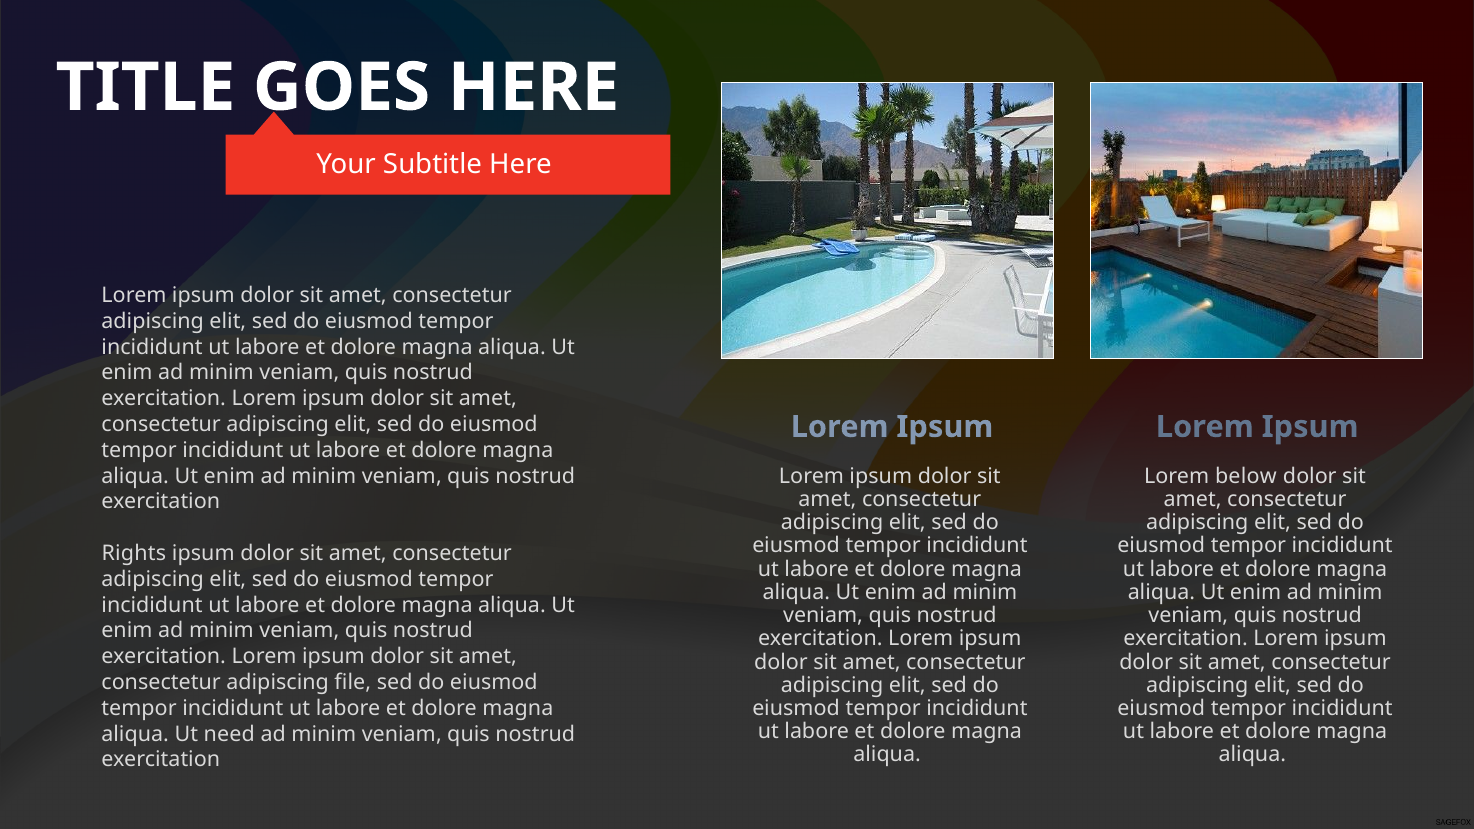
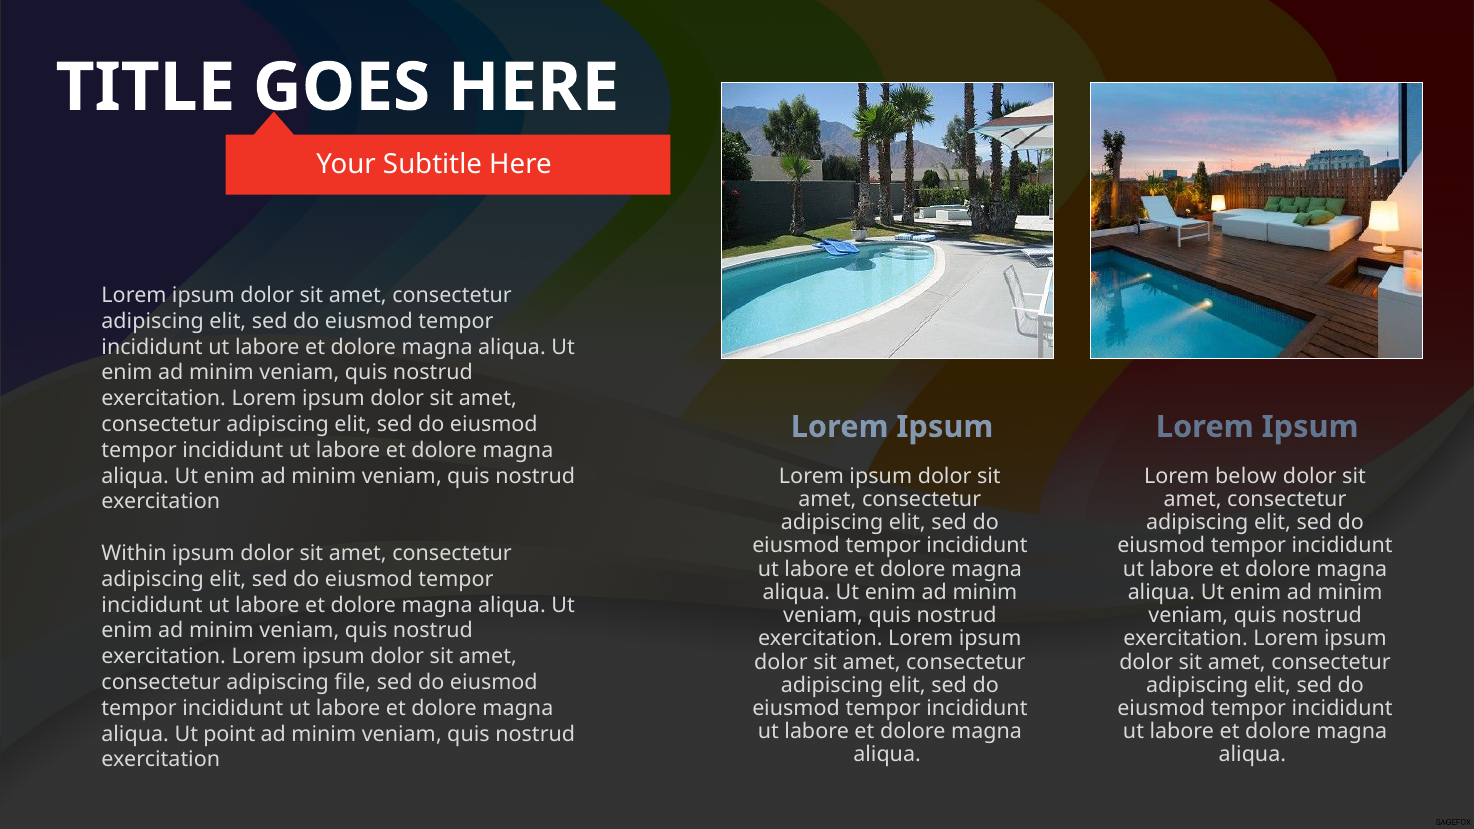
Rights: Rights -> Within
need: need -> point
